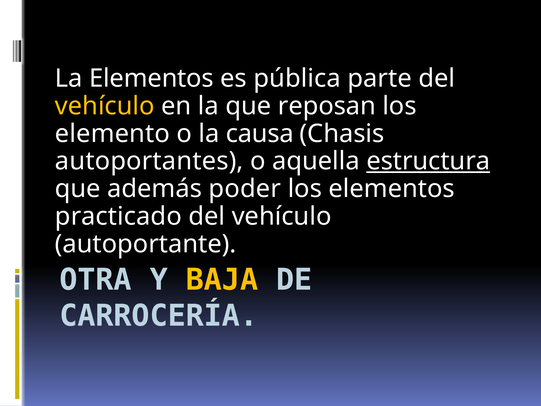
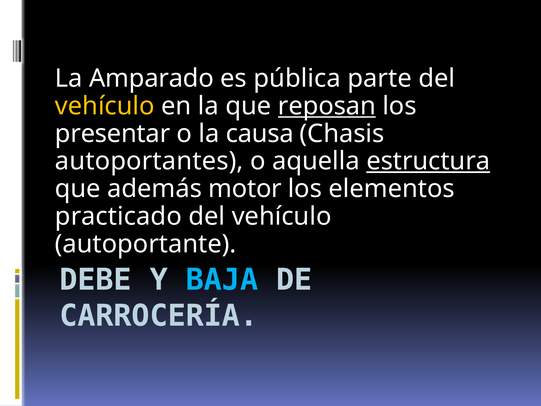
La Elementos: Elementos -> Amparado
reposan underline: none -> present
elemento: elemento -> presentar
poder: poder -> motor
OTRA: OTRA -> DEBE
BAJA colour: yellow -> light blue
